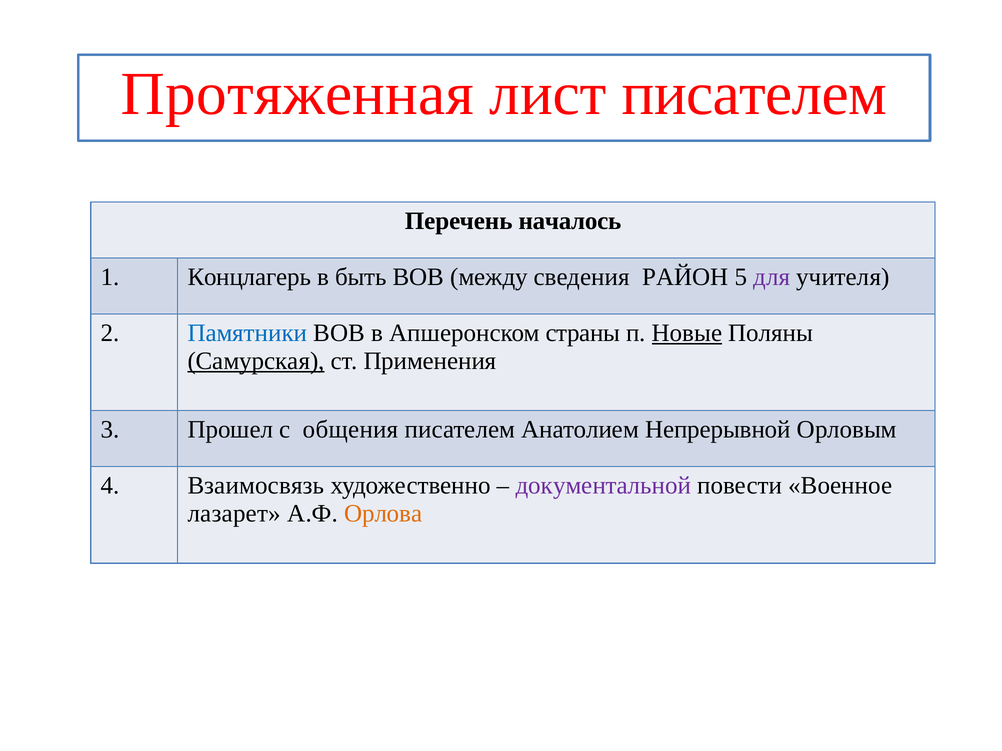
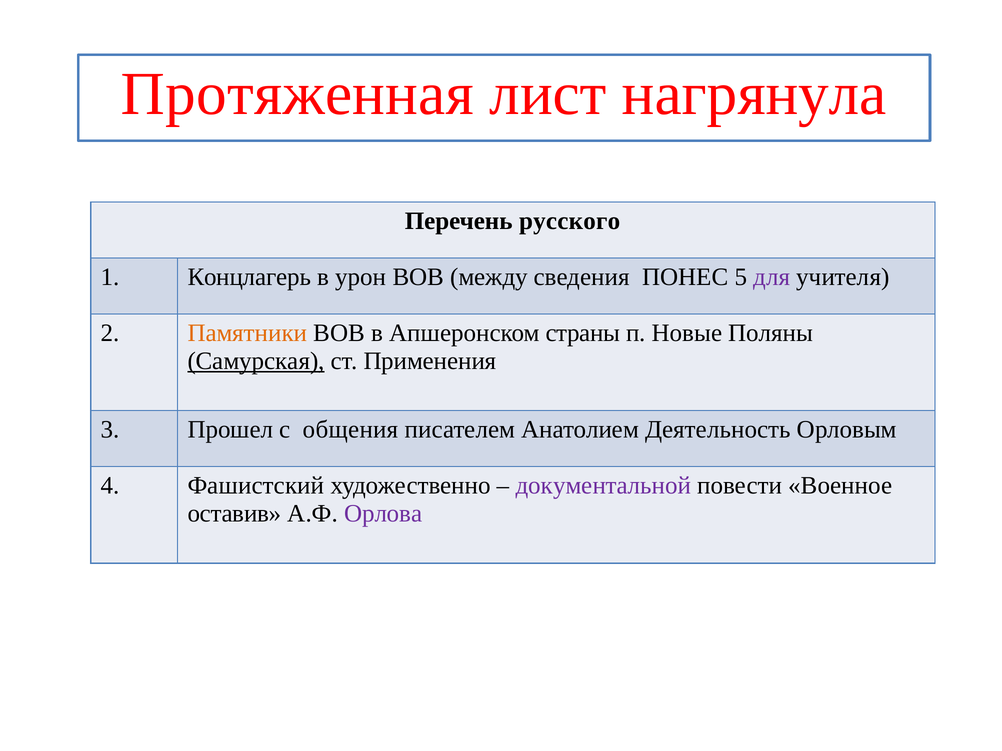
лист писателем: писателем -> нагрянула
началось: началось -> русского
быть: быть -> урон
РАЙОН: РАЙОН -> ПОНЕС
Памятники colour: blue -> orange
Новые underline: present -> none
Непрерывной: Непрерывной -> Деятельность
Взаимосвязь: Взаимосвязь -> Фашистский
лазарет: лазарет -> оставив
Орлова colour: orange -> purple
